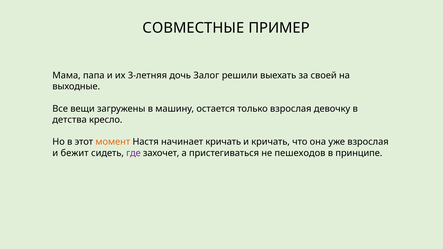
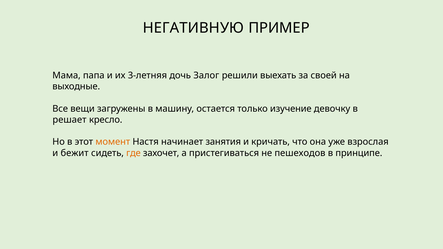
СОВМЕСТНЫЕ: СОВМЕСТНЫЕ -> НЕГАТИВНУЮ
только взрослая: взрослая -> изучение
детства: детства -> решает
начинает кричать: кричать -> занятия
где colour: purple -> orange
